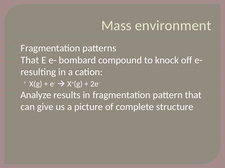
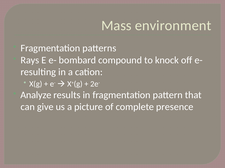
That at (30, 60): That -> Rays
structure: structure -> presence
